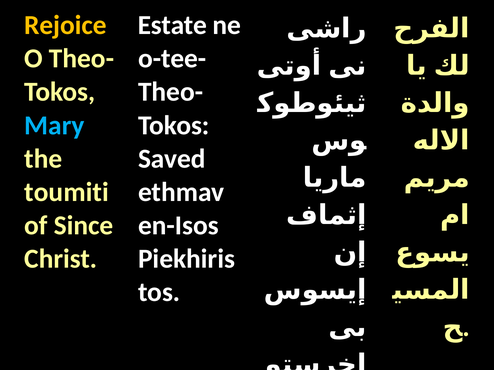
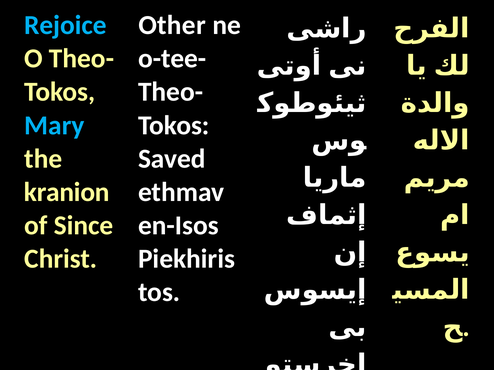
Rejoice colour: yellow -> light blue
Estate: Estate -> Other
toumiti: toumiti -> kranion
